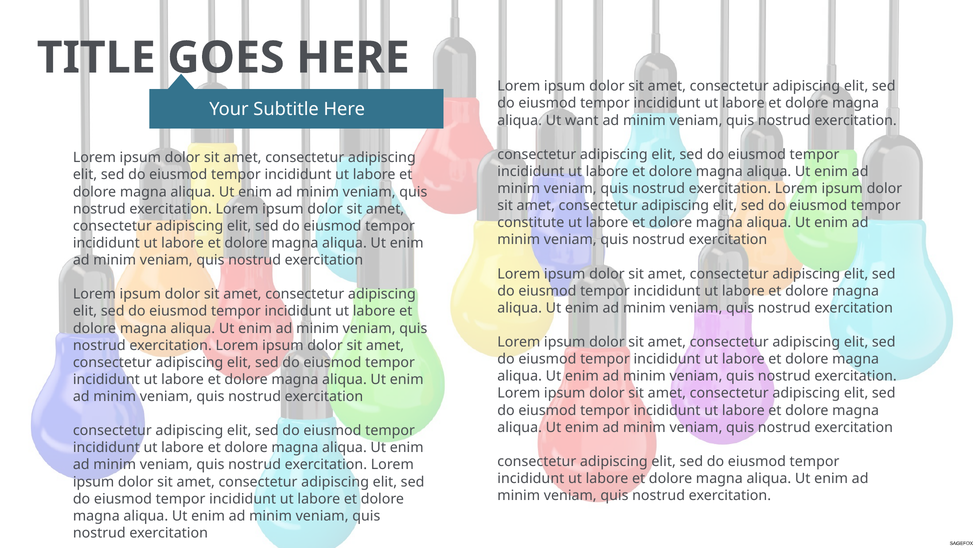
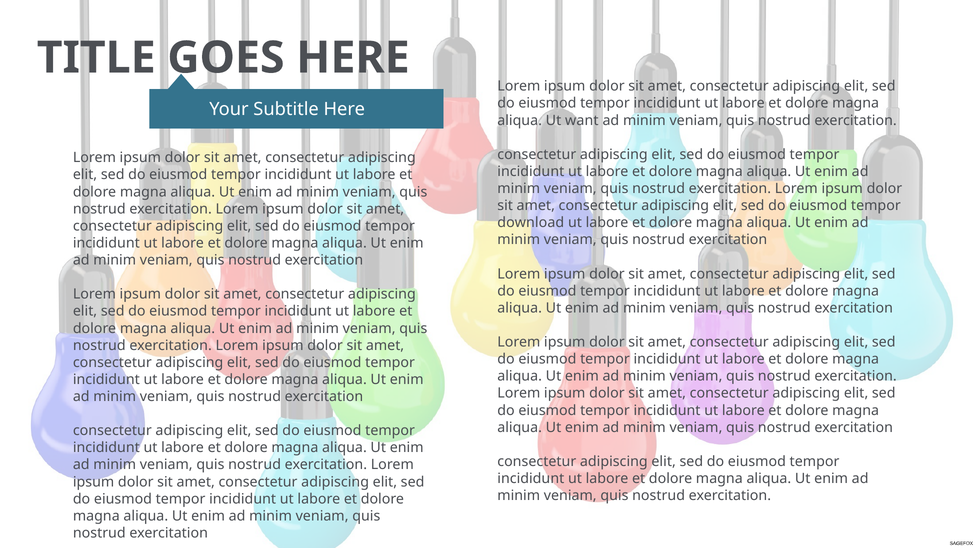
constitute: constitute -> download
